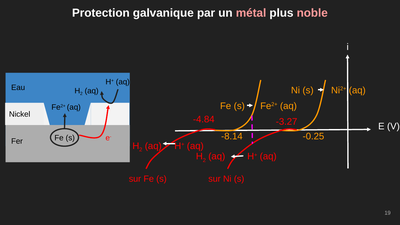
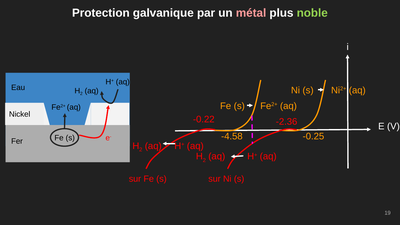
noble colour: pink -> light green
-4.84: -4.84 -> -0.22
-3.27: -3.27 -> -2.36
-8.14: -8.14 -> -4.58
